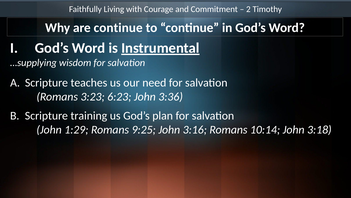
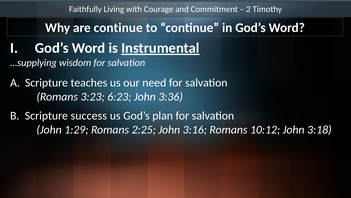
training: training -> success
9:25: 9:25 -> 2:25
10:14: 10:14 -> 10:12
